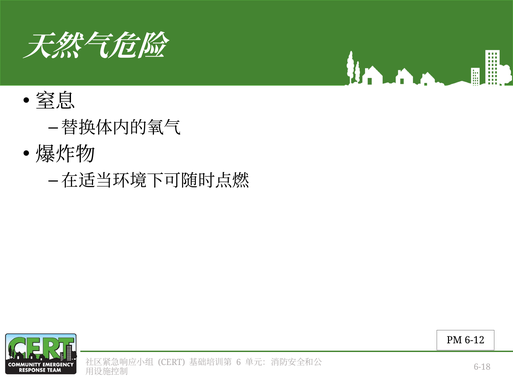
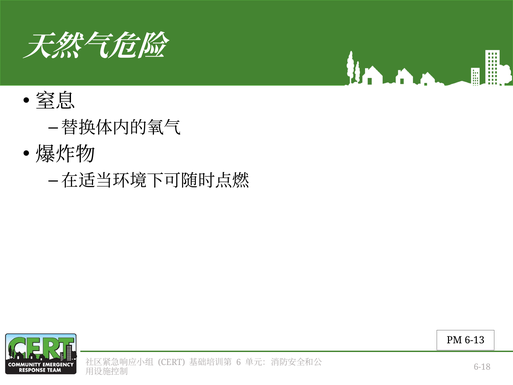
6-12: 6-12 -> 6-13
